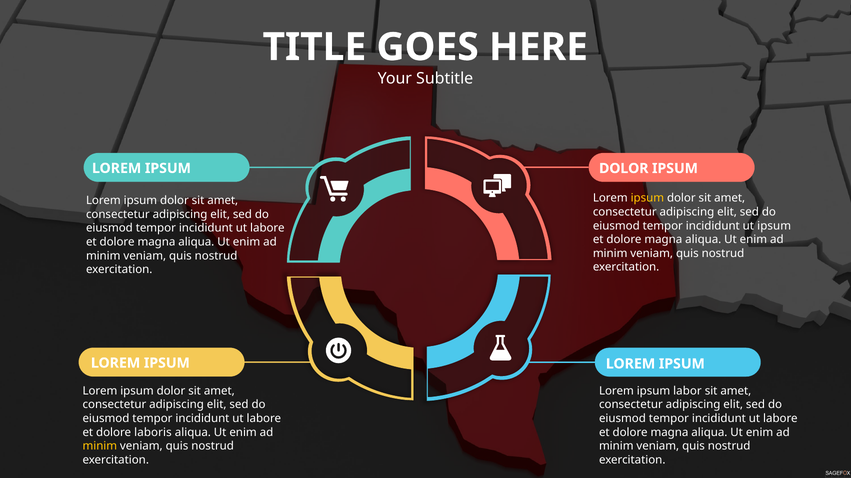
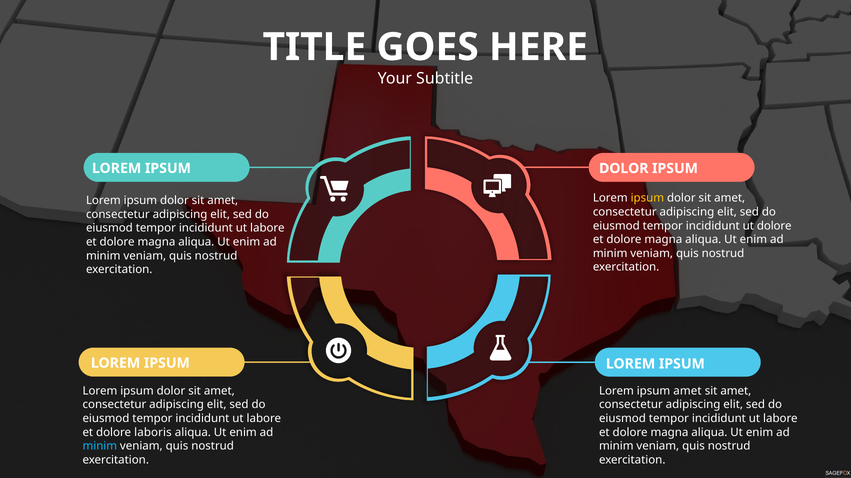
ut ipsum: ipsum -> dolore
ipsum labor: labor -> amet
minim at (100, 447) colour: yellow -> light blue
